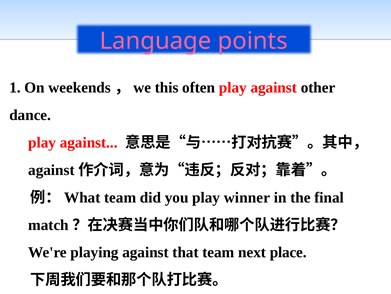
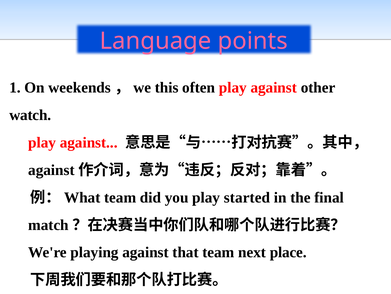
dance: dance -> watch
winner: winner -> started
